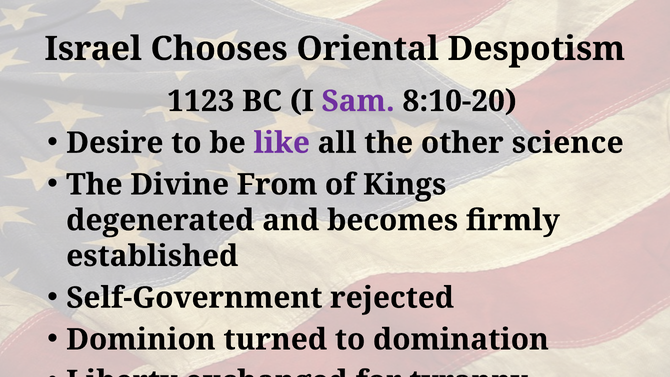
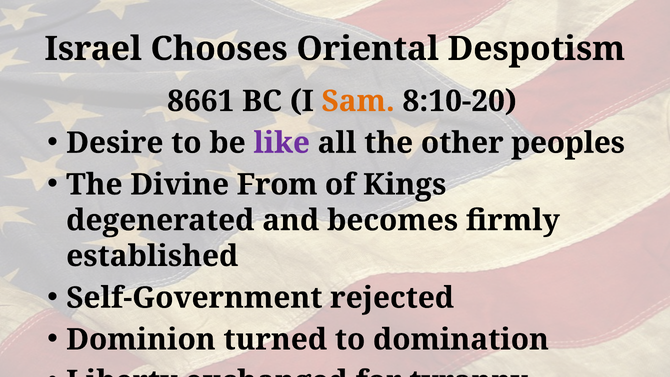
1123: 1123 -> 8661
Sam colour: purple -> orange
science: science -> peoples
